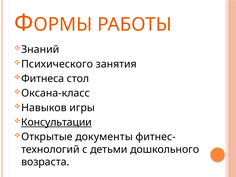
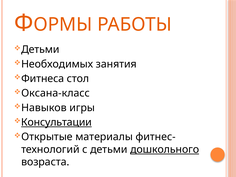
Знаний at (40, 49): Знаний -> Детьми
Психического: Психического -> Необходимых
документы: документы -> материалы
дошкольного underline: none -> present
